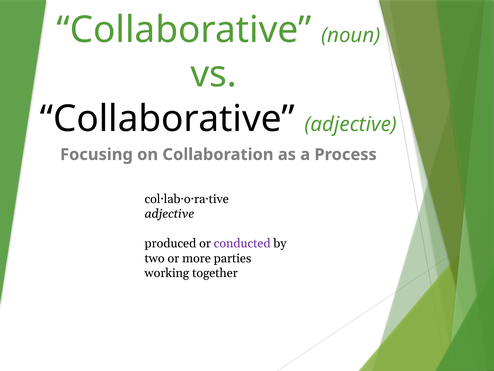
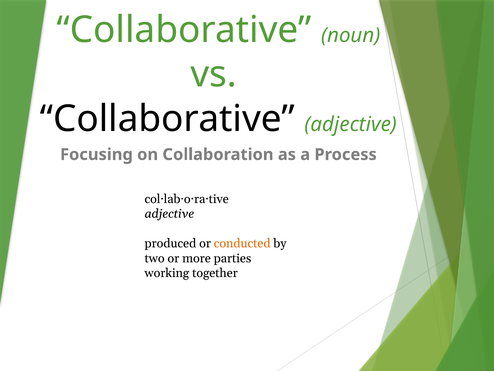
conducted colour: purple -> orange
